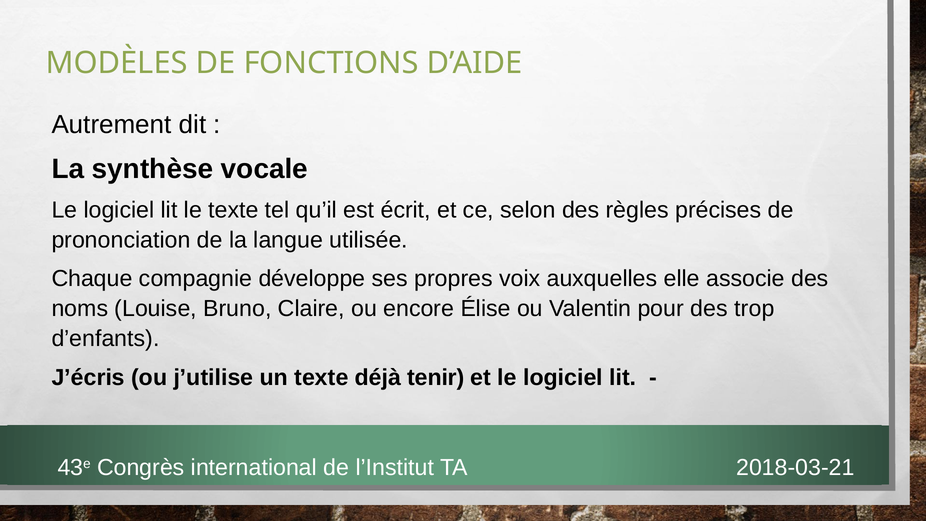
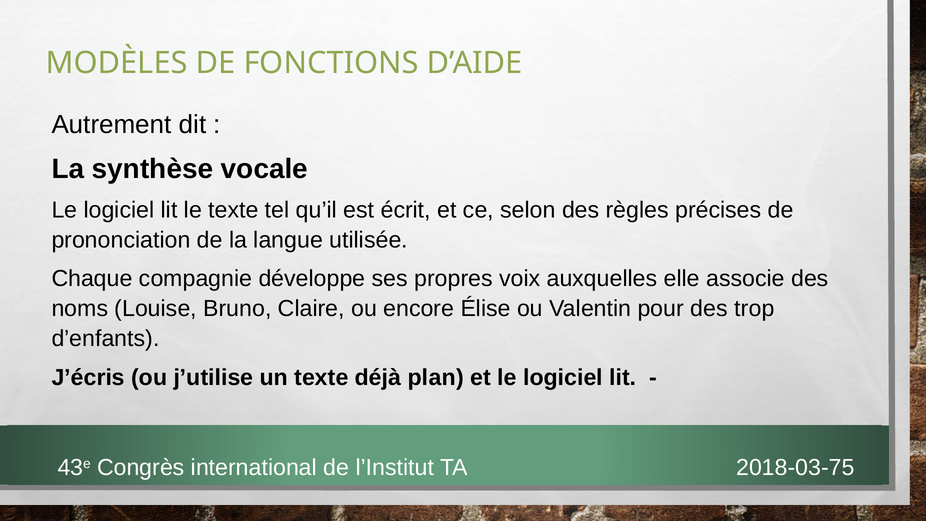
tenir: tenir -> plan
2018-03-21: 2018-03-21 -> 2018-03-75
